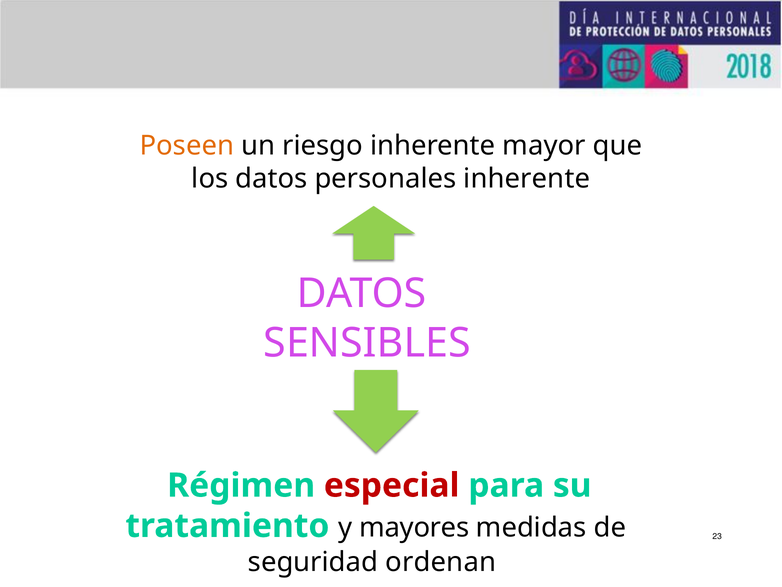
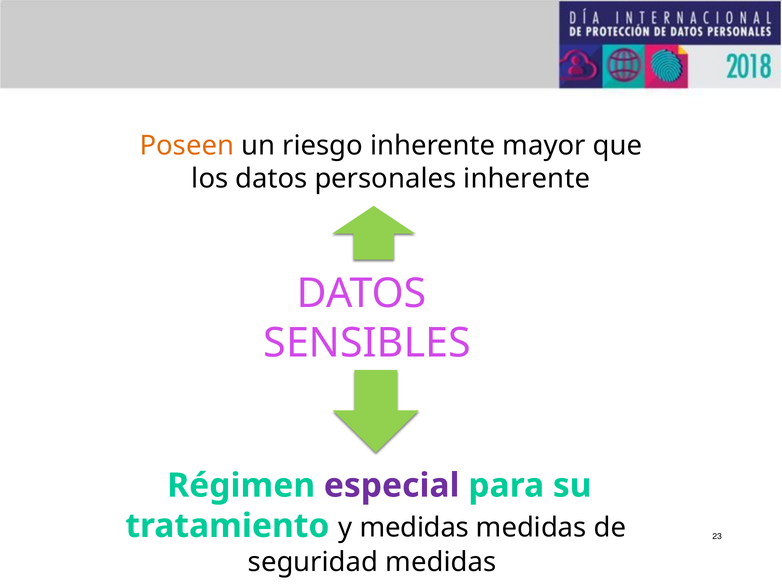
especial colour: red -> purple
y mayores: mayores -> medidas
seguridad ordenan: ordenan -> medidas
